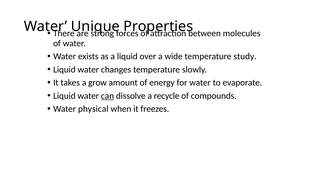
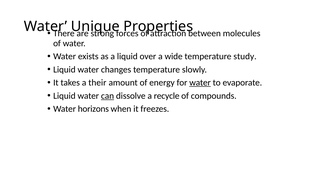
grow: grow -> their
water at (200, 83) underline: none -> present
physical: physical -> horizons
